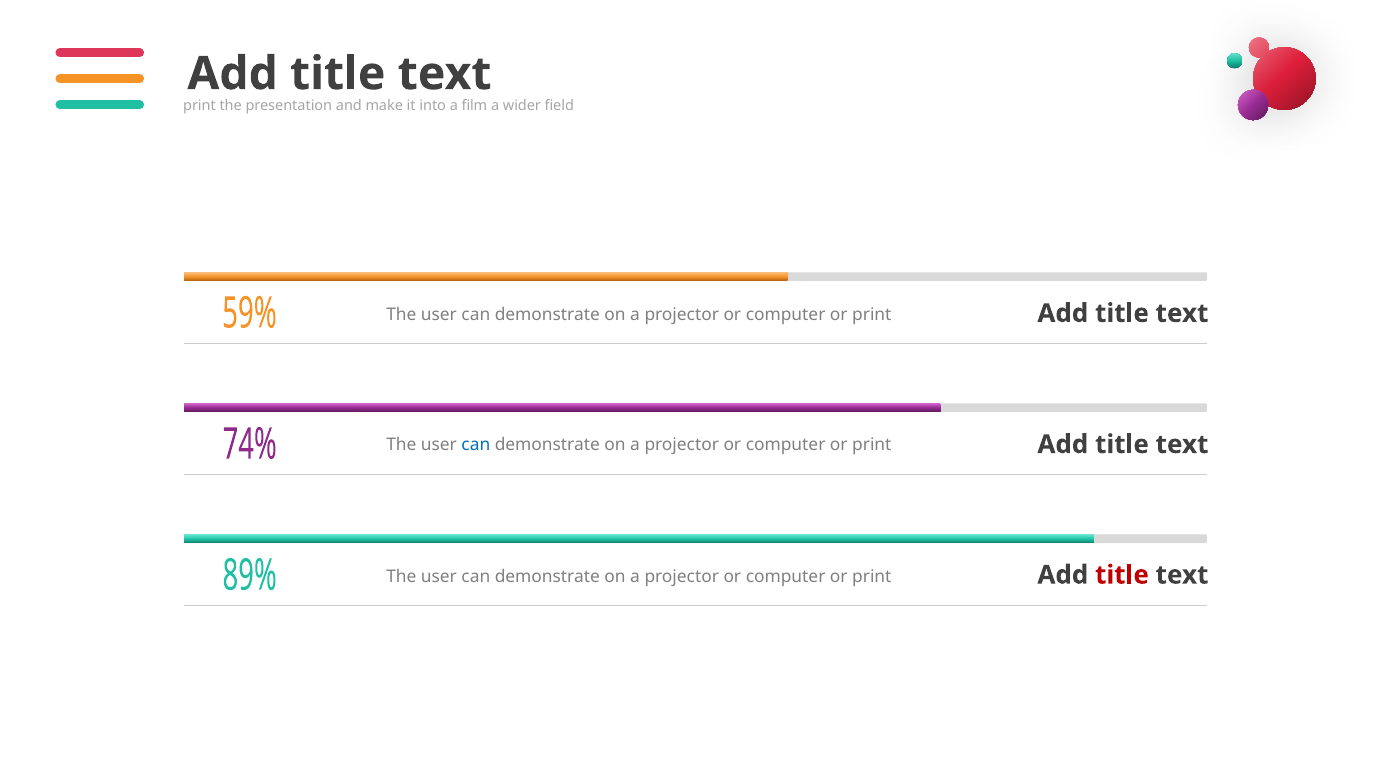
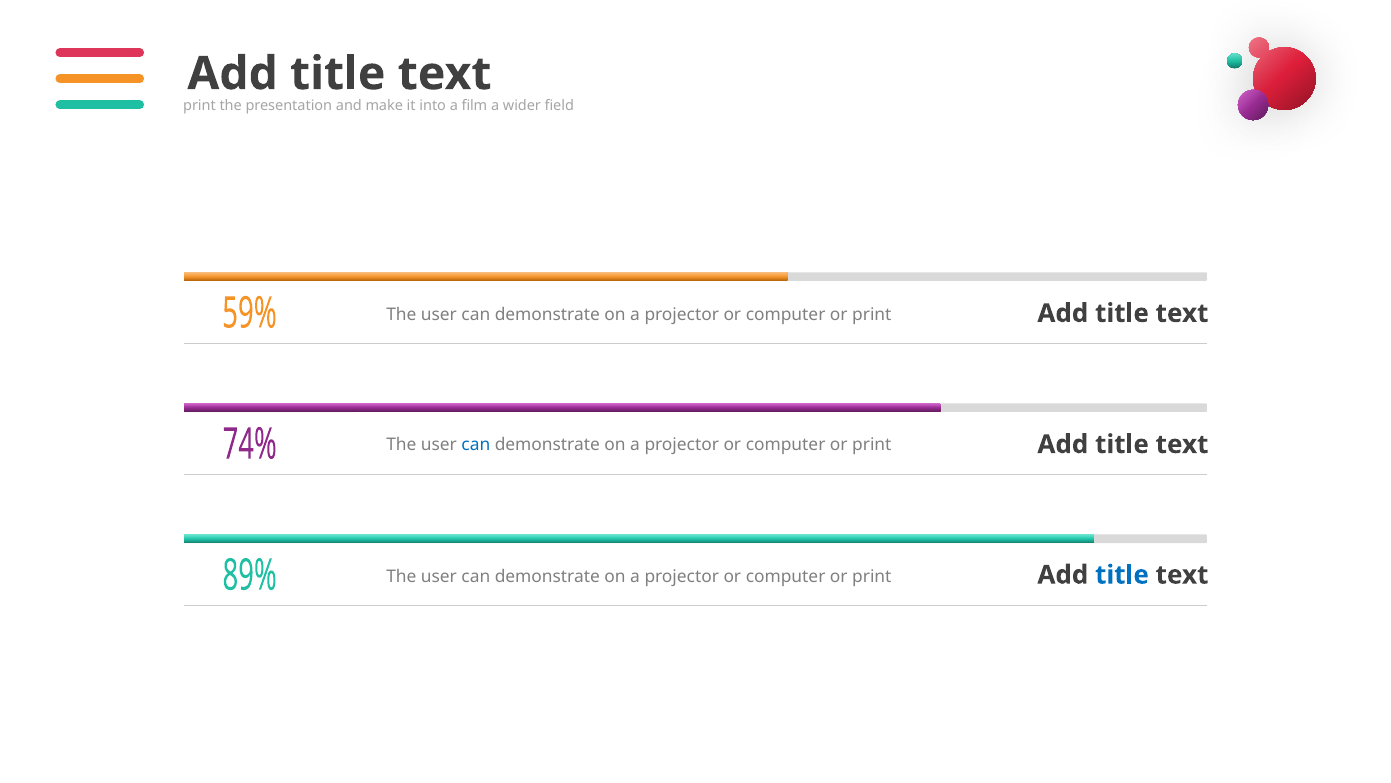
title at (1122, 575) colour: red -> blue
